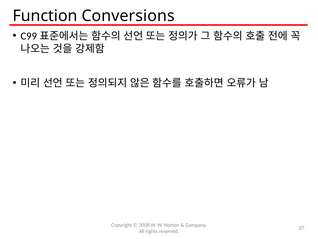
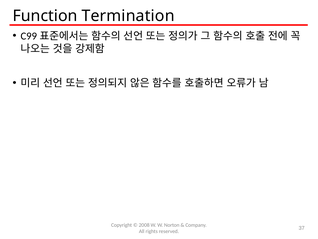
Conversions: Conversions -> Termination
